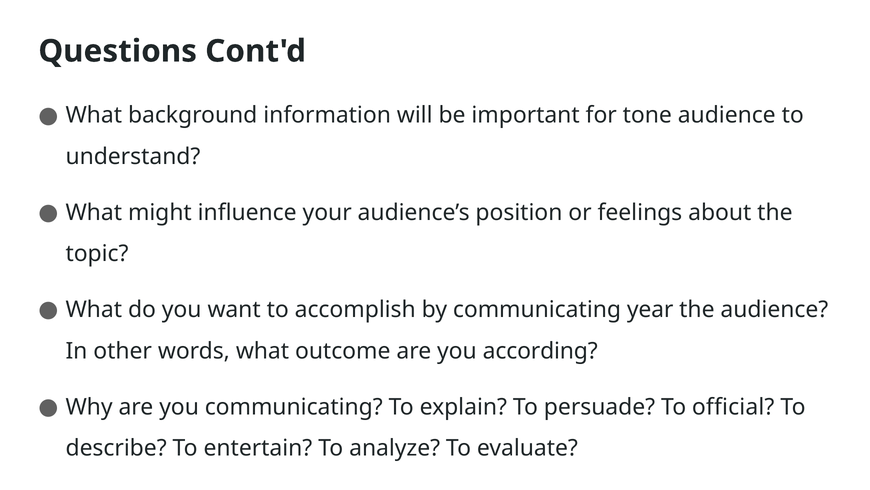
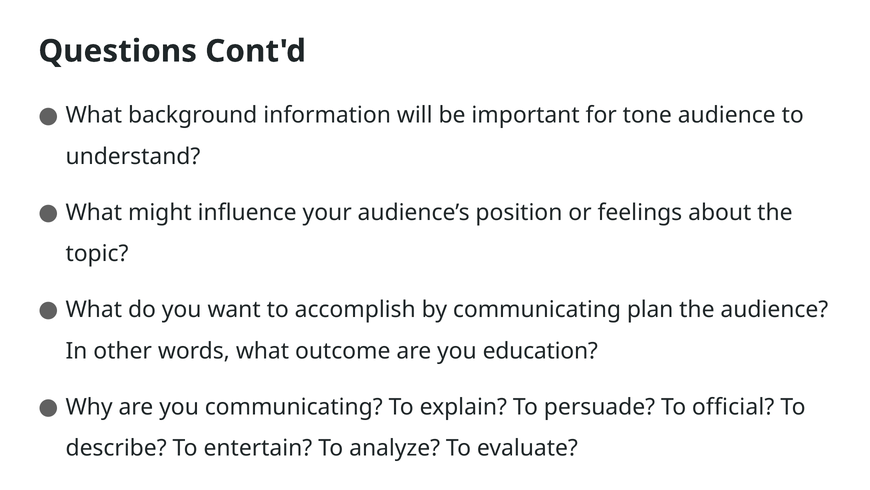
year: year -> plan
according: according -> education
